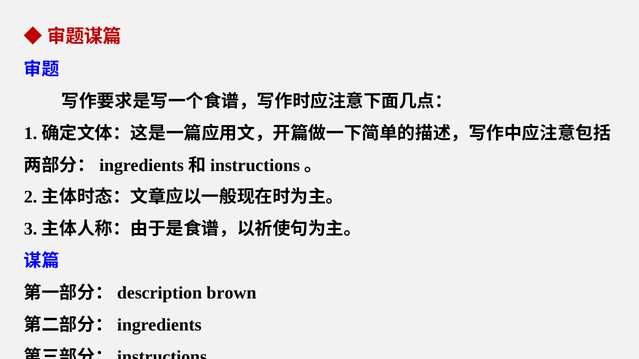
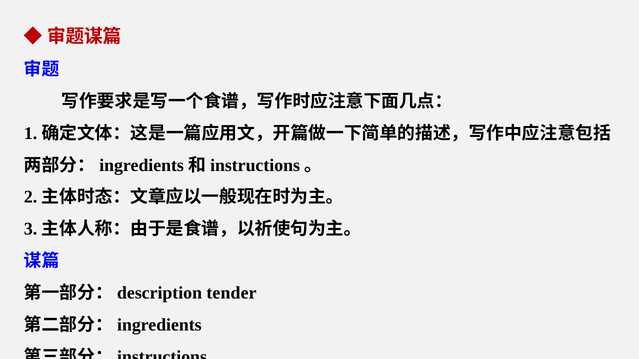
brown: brown -> tender
